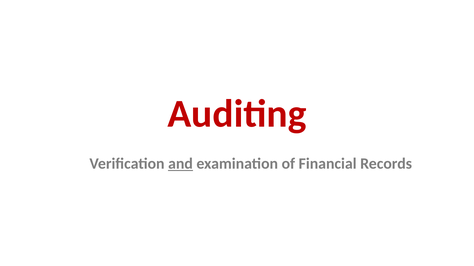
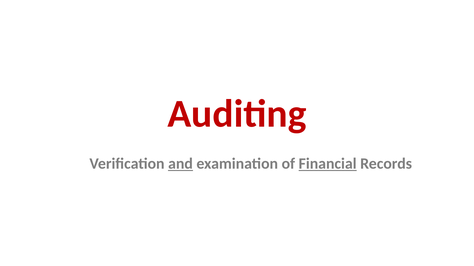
Financial underline: none -> present
